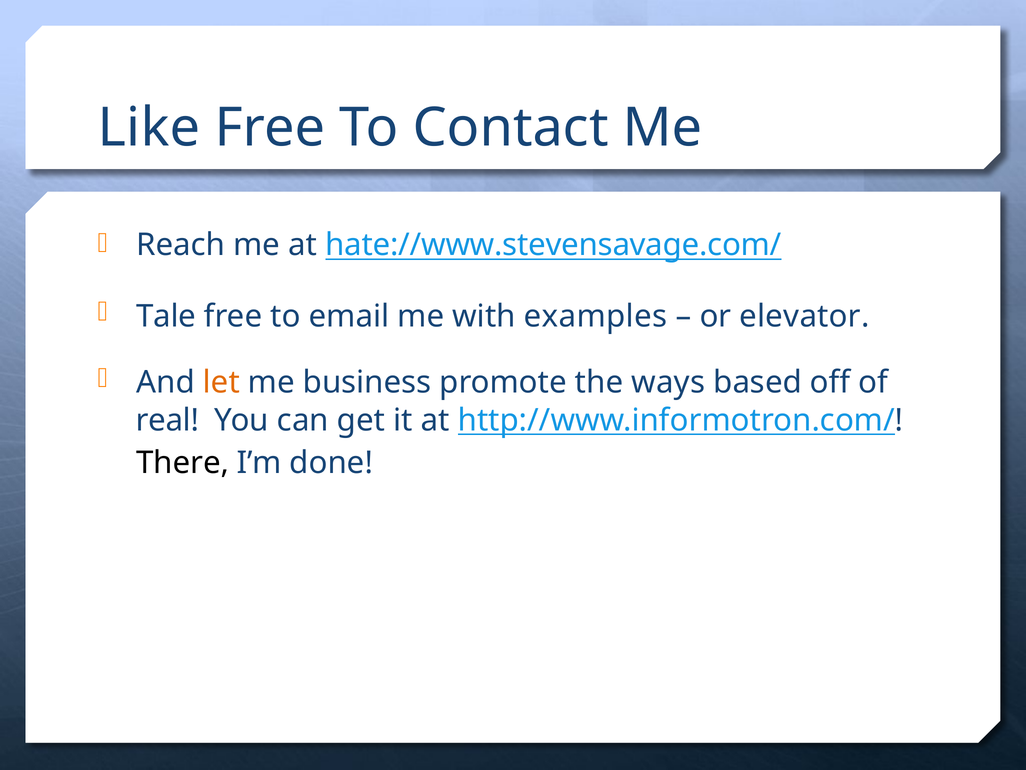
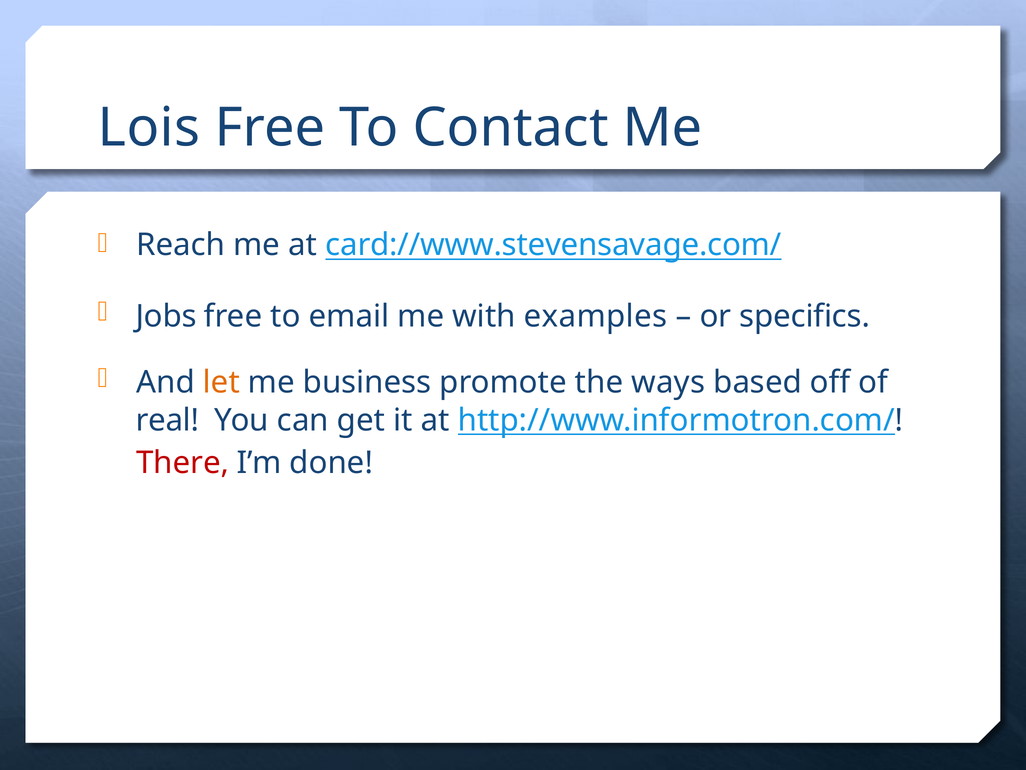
Like: Like -> Lois
hate://www.stevensavage.com/: hate://www.stevensavage.com/ -> card://www.stevensavage.com/
Tale: Tale -> Jobs
elevator: elevator -> specifics
There colour: black -> red
